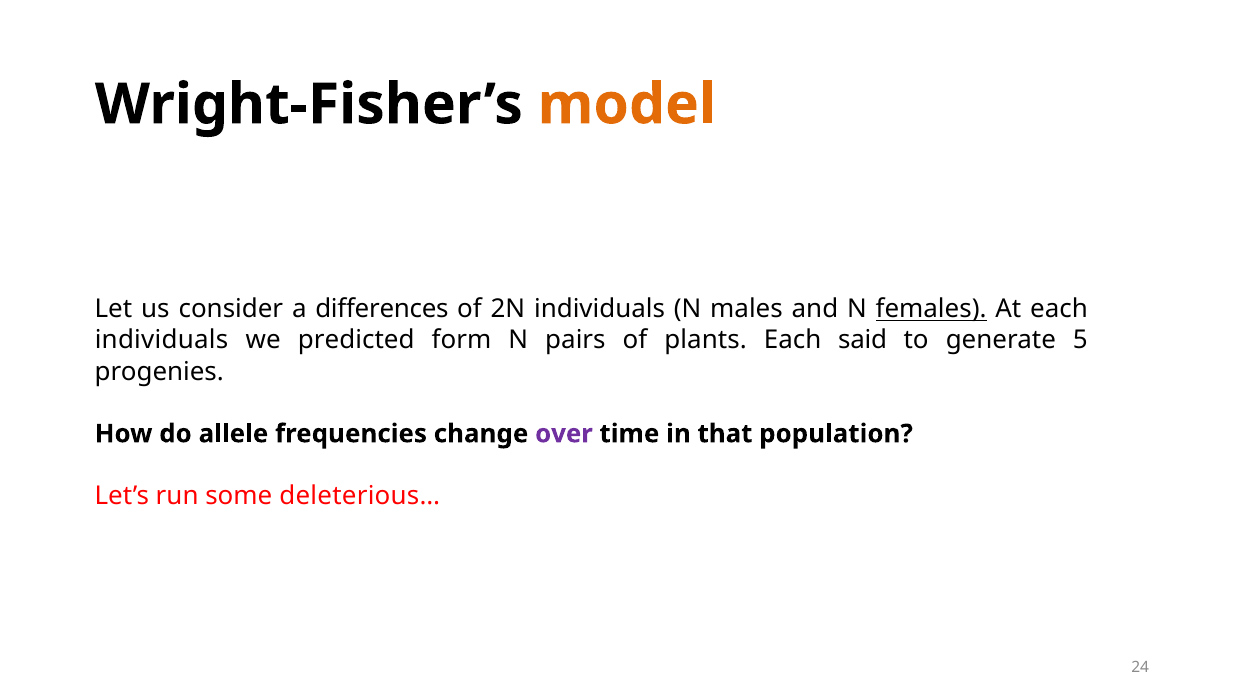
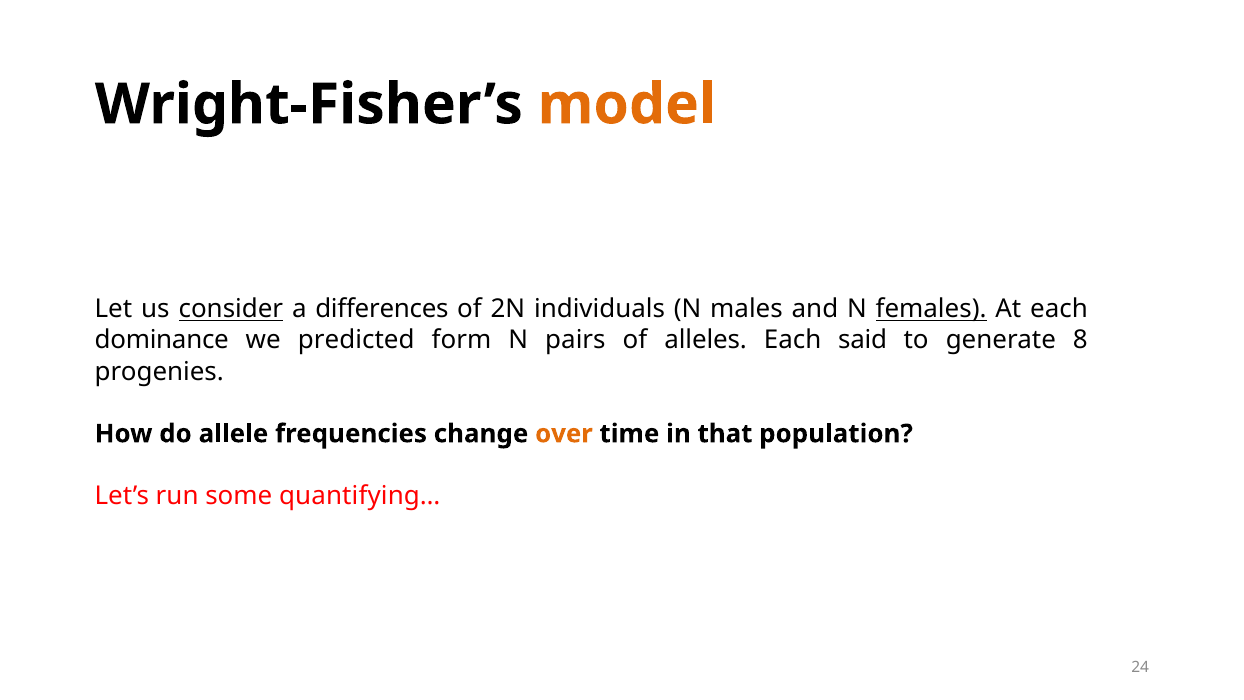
consider underline: none -> present
individuals at (162, 340): individuals -> dominance
plants: plants -> alleles
5: 5 -> 8
over colour: purple -> orange
deleterious…: deleterious… -> quantifying…
